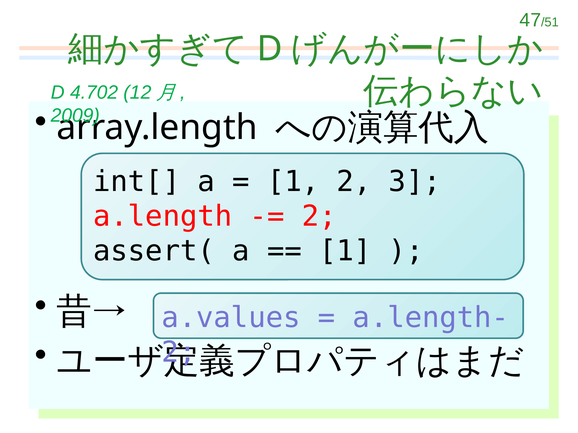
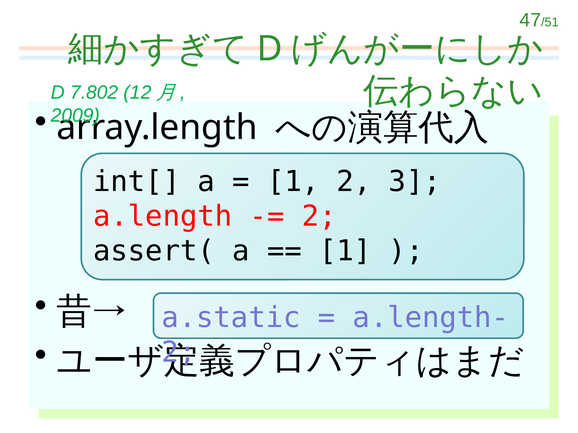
4.702: 4.702 -> 7.802
a.values: a.values -> a.static
